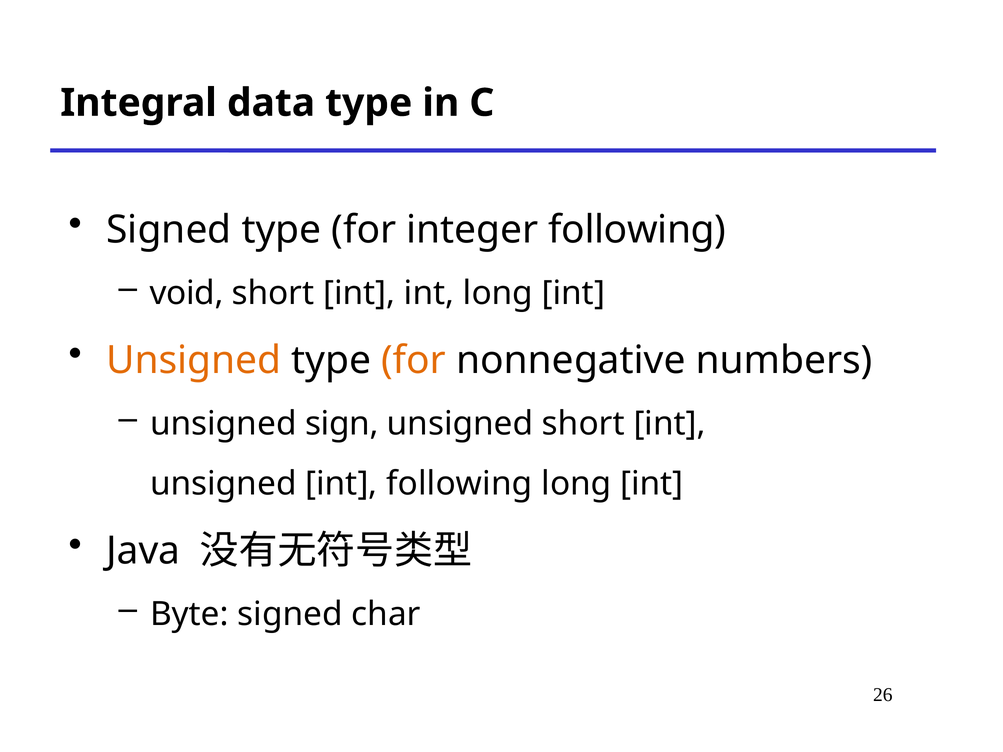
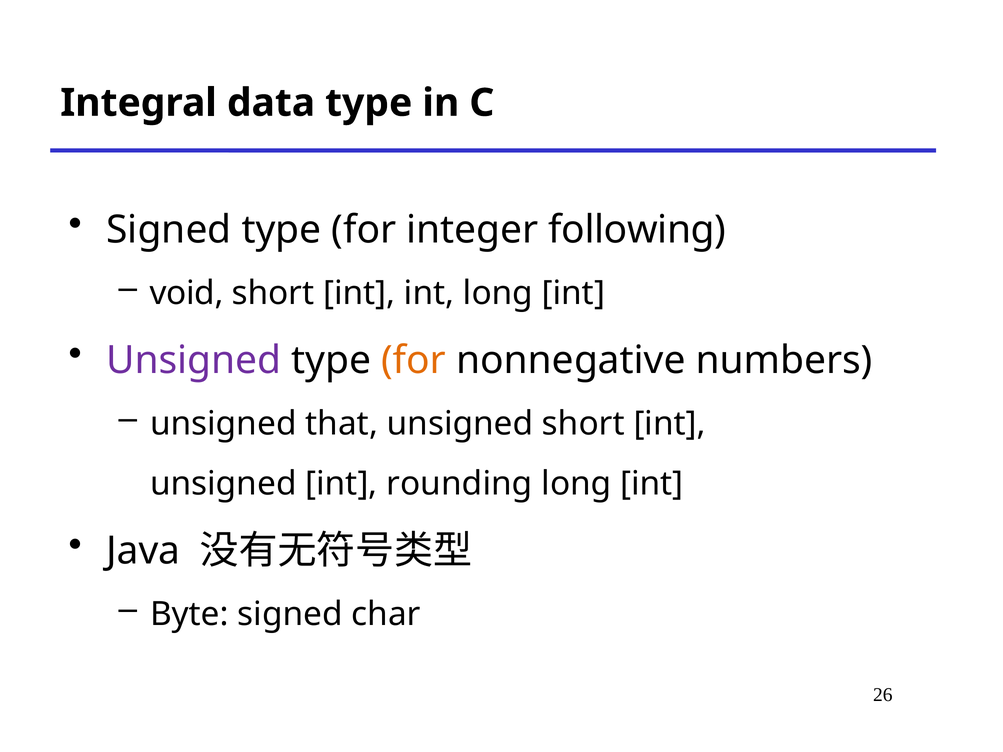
Unsigned at (194, 361) colour: orange -> purple
sign: sign -> that
int following: following -> rounding
